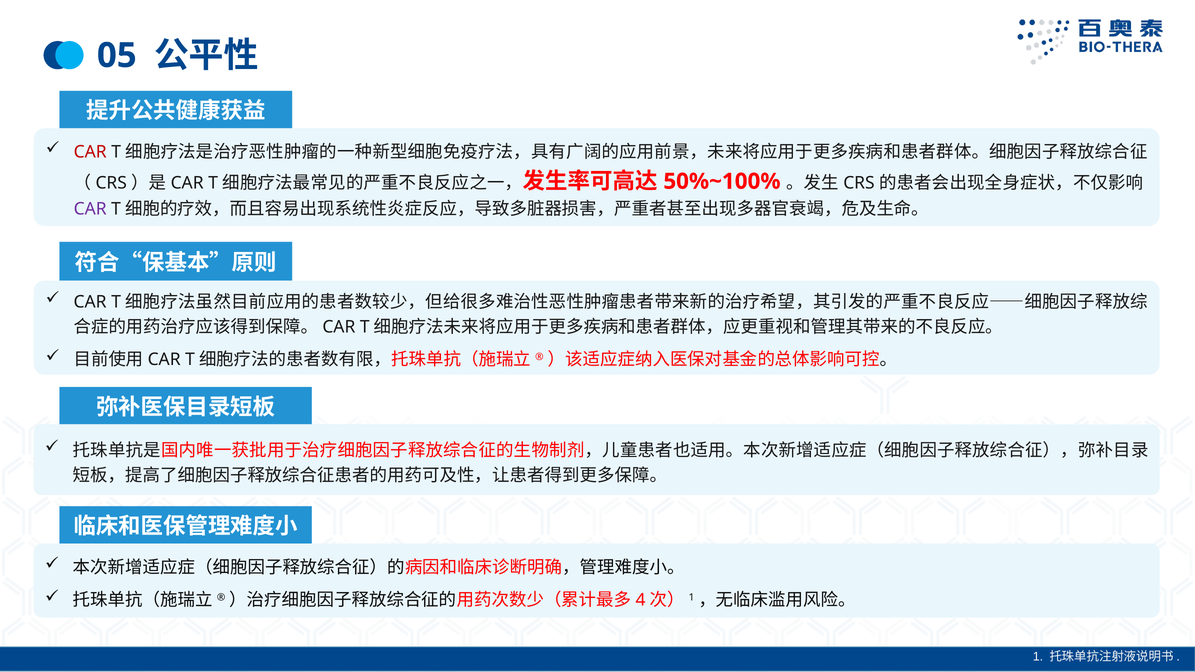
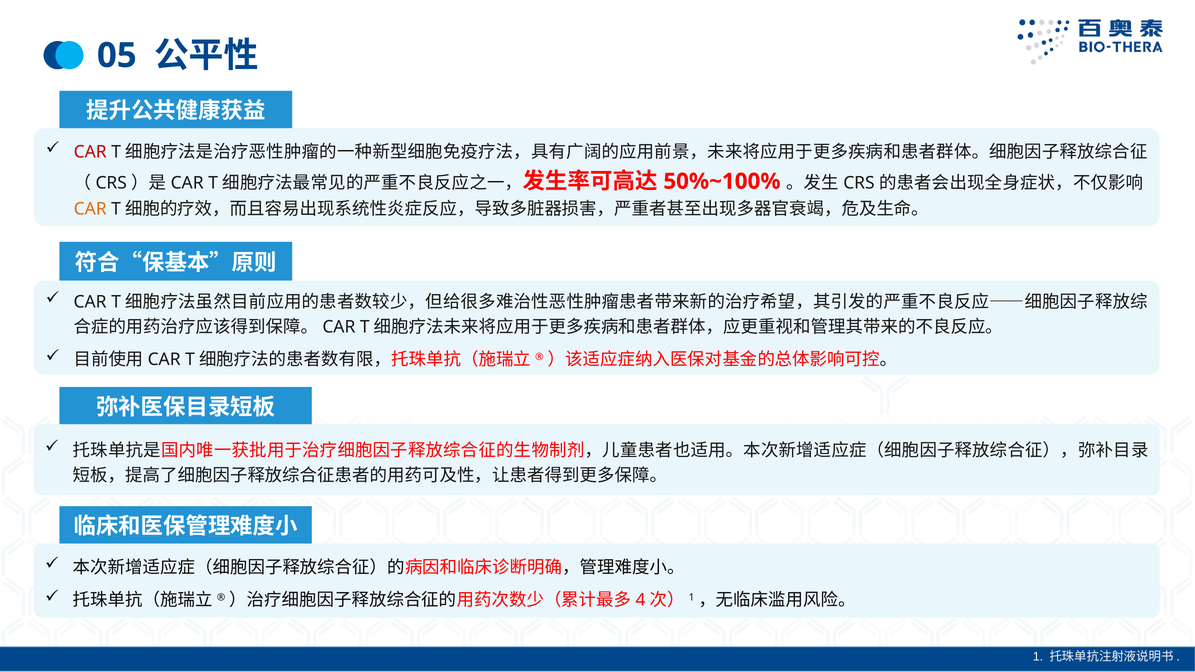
CAR at (90, 209) colour: purple -> orange
